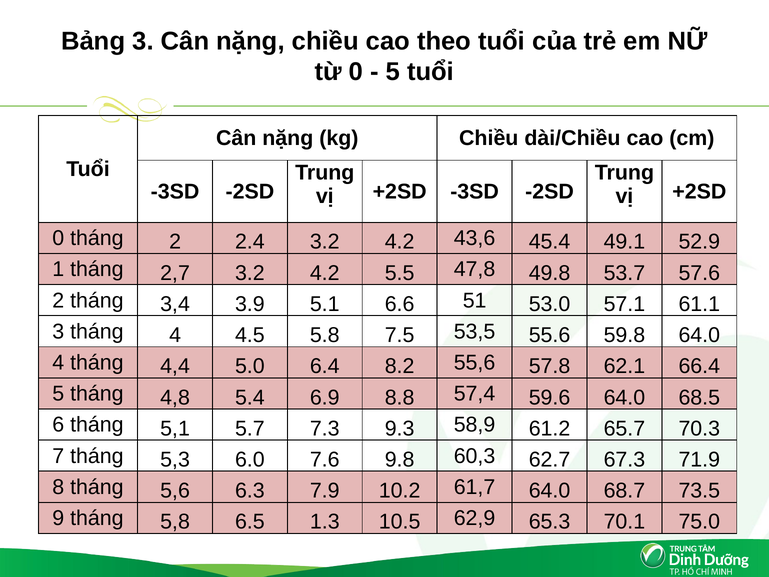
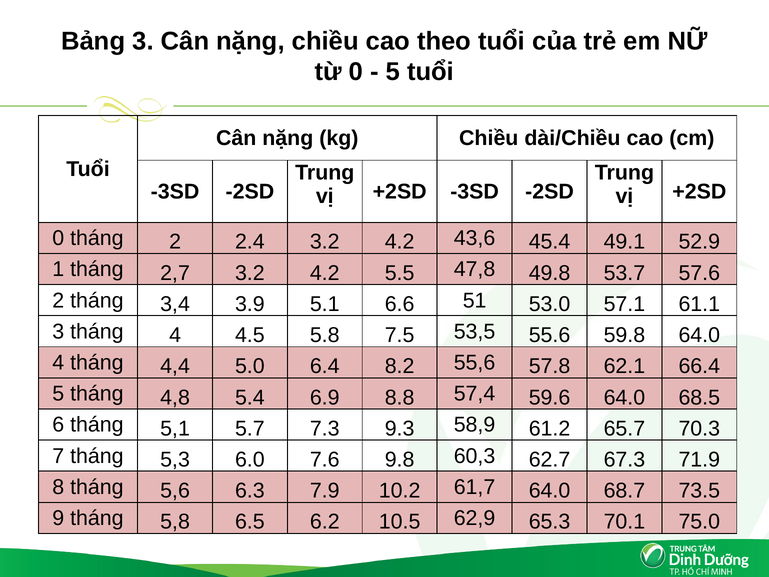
1.3: 1.3 -> 6.2
